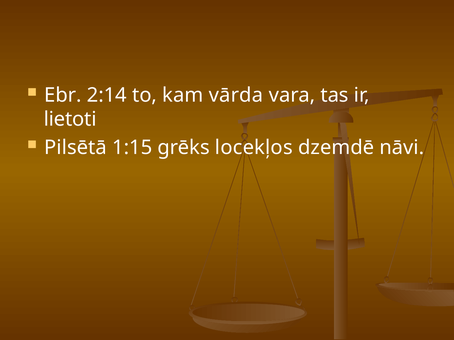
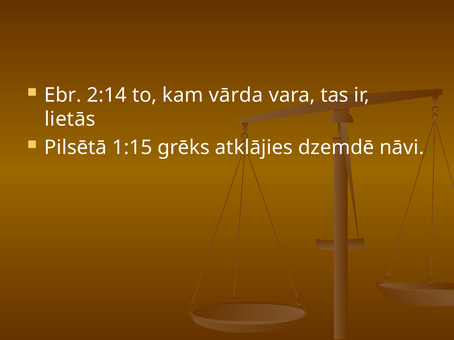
lietoti: lietoti -> lietās
locekļos: locekļos -> atklājies
